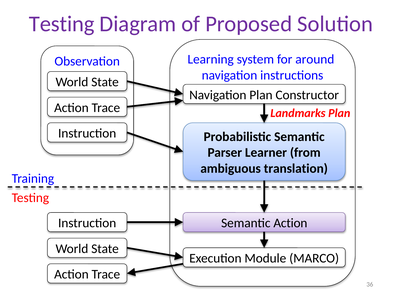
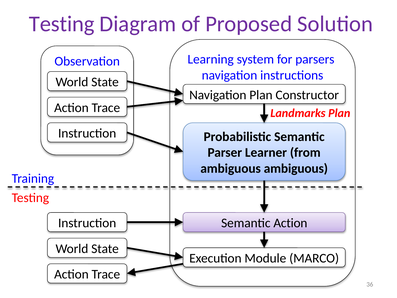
around: around -> parsers
ambiguous translation: translation -> ambiguous
